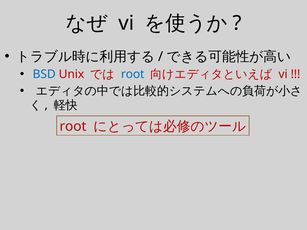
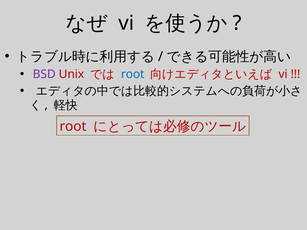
BSD colour: blue -> purple
